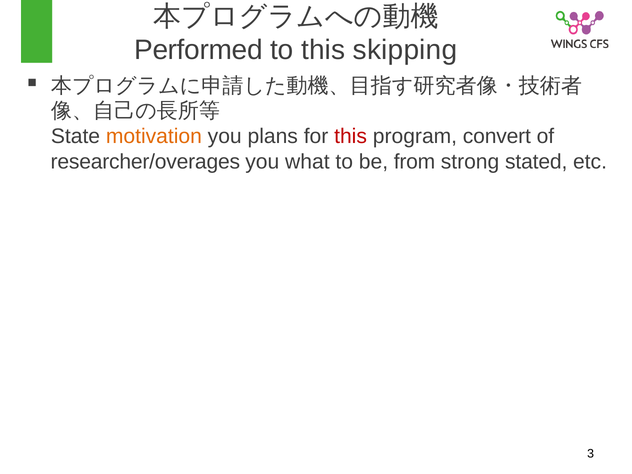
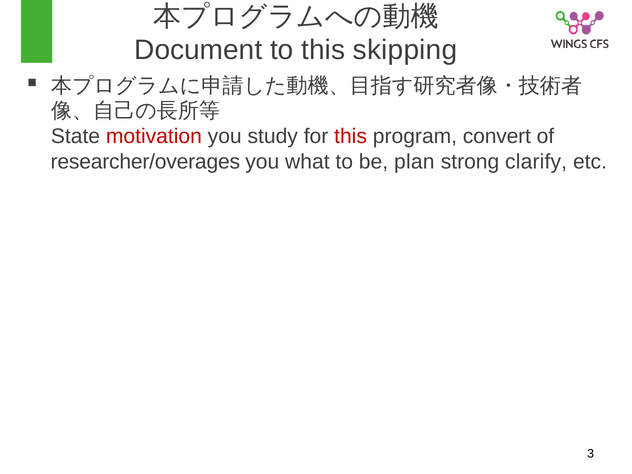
Performed: Performed -> Document
motivation colour: orange -> red
plans: plans -> study
from: from -> plan
stated: stated -> clarify
